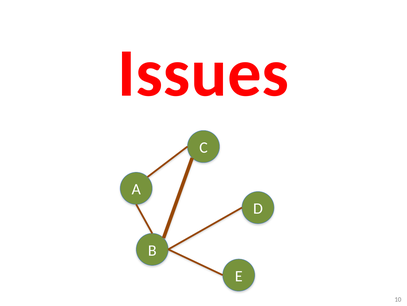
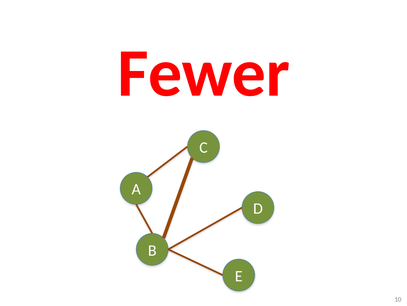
Issues: Issues -> Fewer
